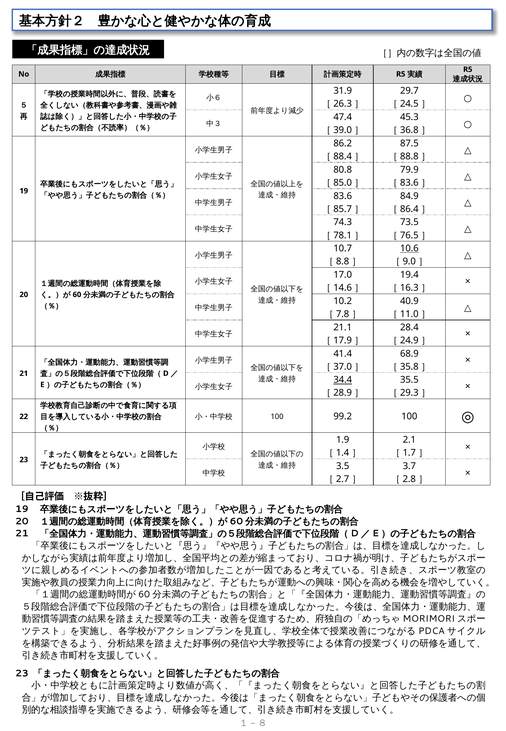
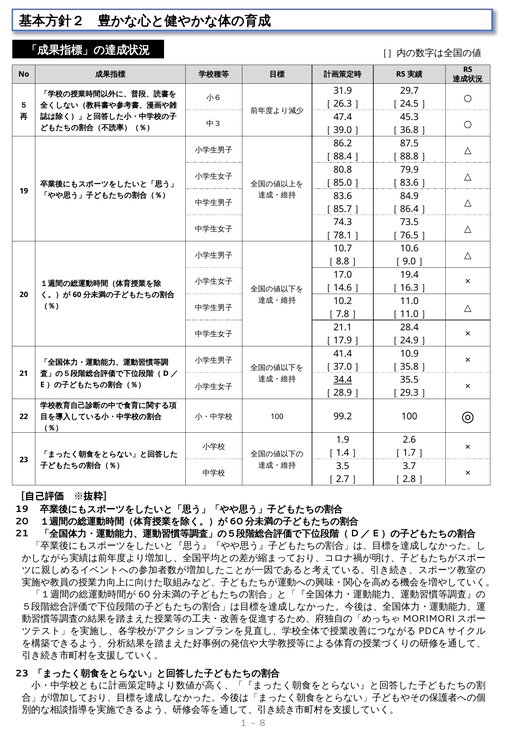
10.6 underline: present -> none
40.9: 40.9 -> 11.0
68.9: 68.9 -> 10.9
2.1: 2.1 -> 2.6
